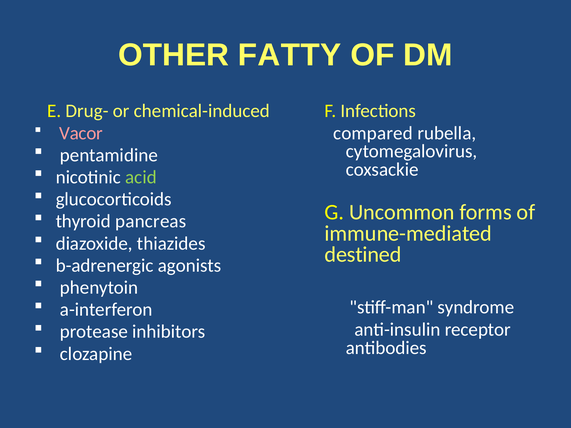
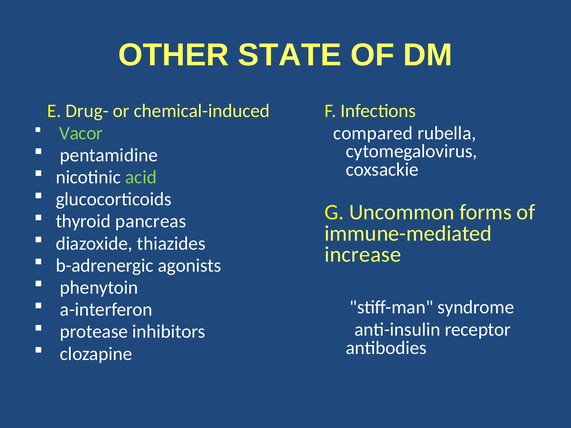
FATTY: FATTY -> STATE
Vacor colour: pink -> light green
destined: destined -> increase
